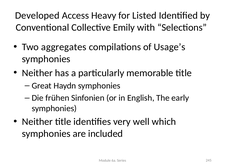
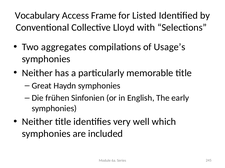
Developed: Developed -> Vocabulary
Heavy: Heavy -> Frame
Emily: Emily -> Lloyd
